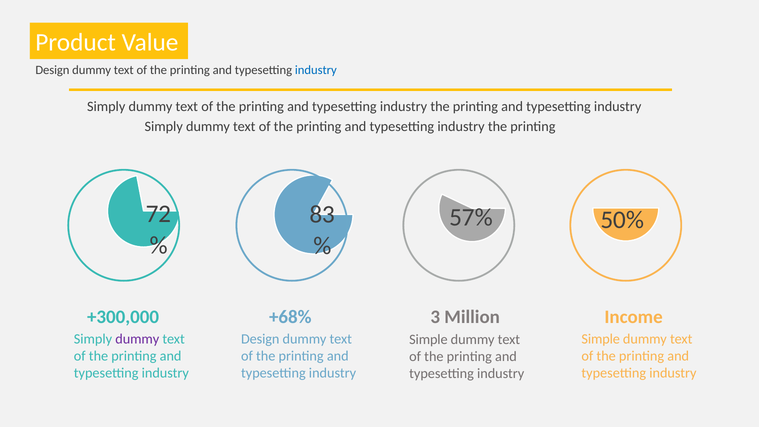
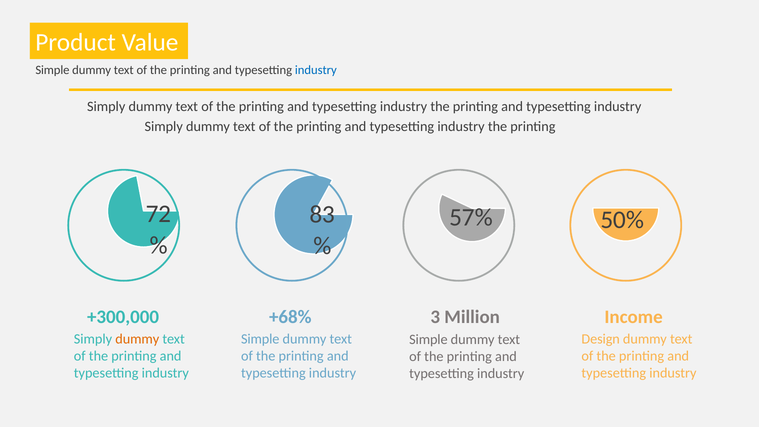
Design at (52, 70): Design -> Simple
dummy at (137, 339) colour: purple -> orange
Design at (260, 339): Design -> Simple
Simple at (601, 339): Simple -> Design
